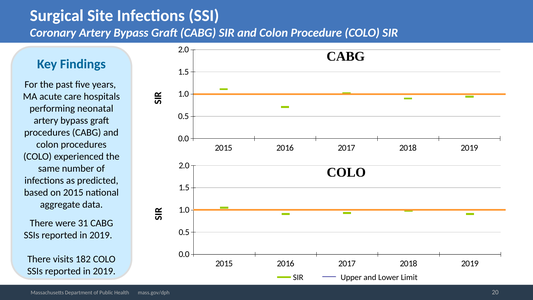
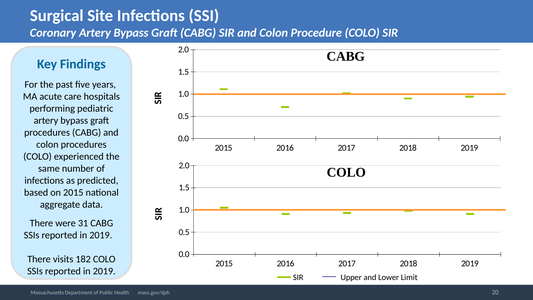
neonatal: neonatal -> pediatric
